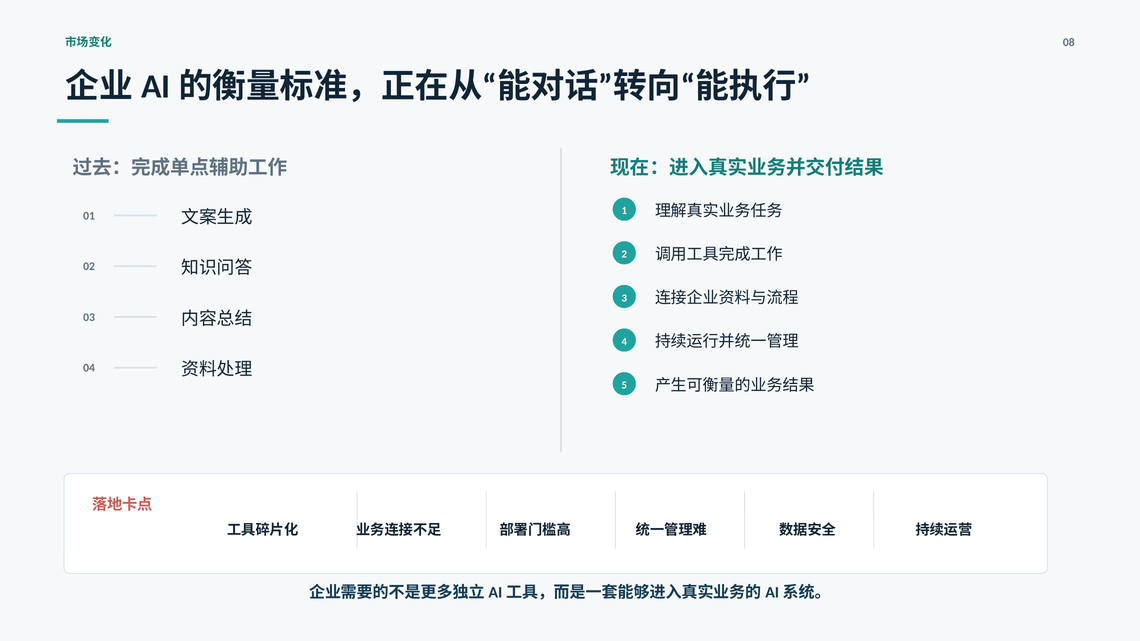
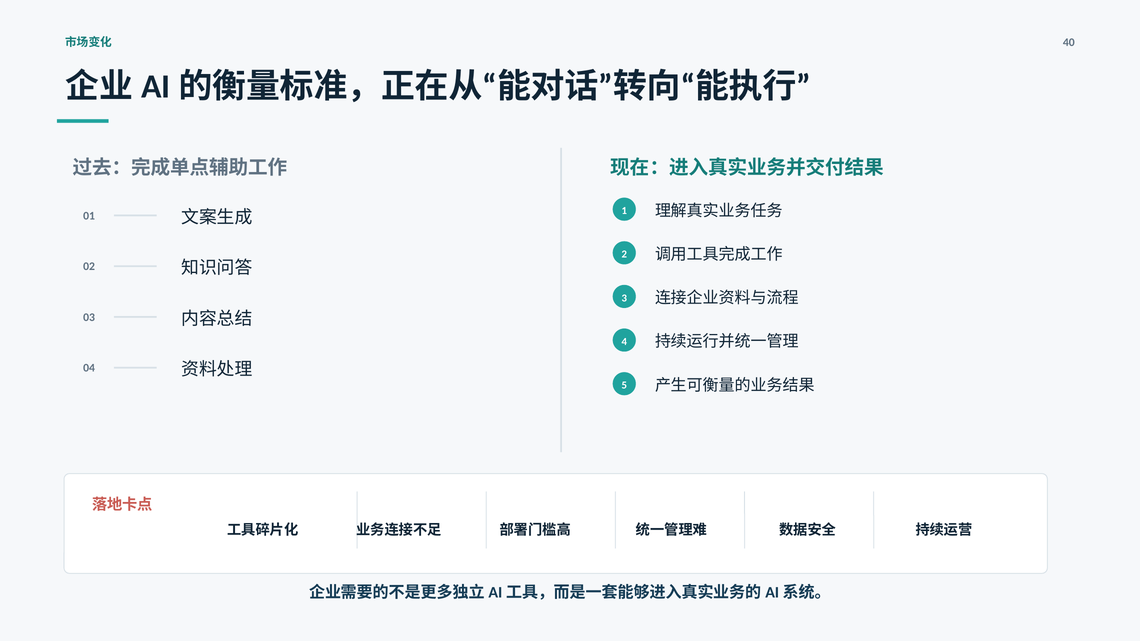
08: 08 -> 40
